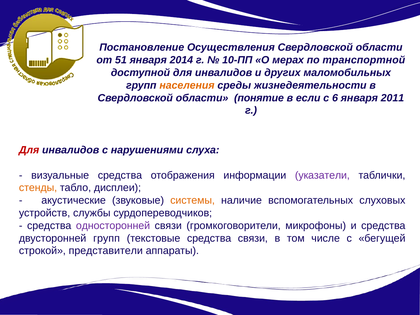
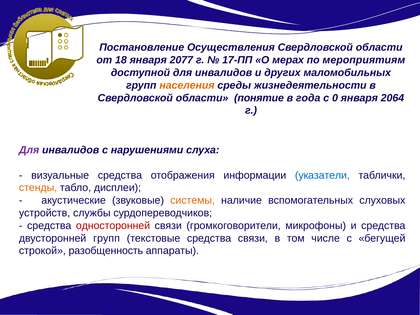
51: 51 -> 18
2014: 2014 -> 2077
10-ПП: 10-ПП -> 17-ПП
транспортной: транспортной -> мероприятиям
если: если -> года
6: 6 -> 0
2011: 2011 -> 2064
Для at (29, 150) colour: red -> purple
указатели colour: purple -> blue
односторонней colour: purple -> red
представители: представители -> разобщенность
